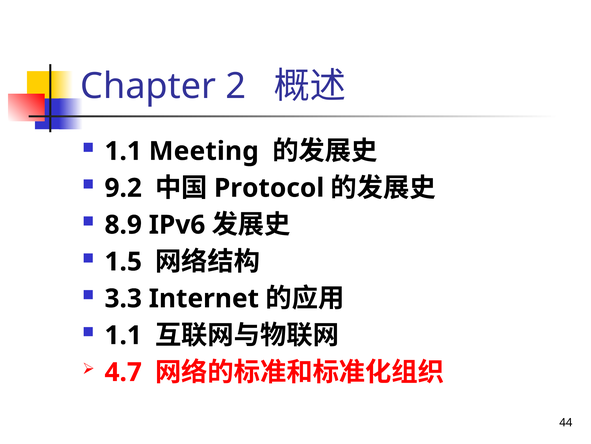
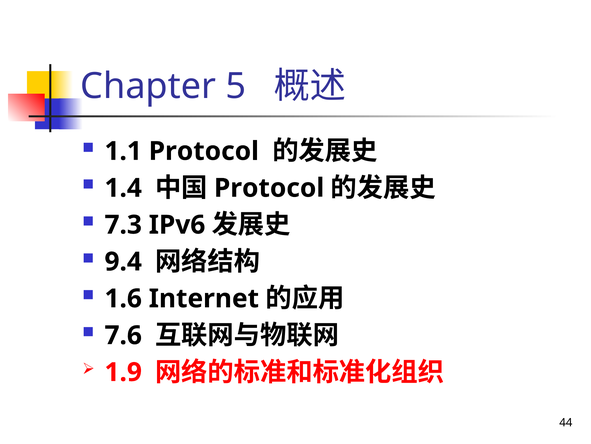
2: 2 -> 5
1.1 Meeting: Meeting -> Protocol
9.2: 9.2 -> 1.4
8.9: 8.9 -> 7.3
1.5: 1.5 -> 9.4
3.3: 3.3 -> 1.6
1.1 at (123, 335): 1.1 -> 7.6
4.7: 4.7 -> 1.9
